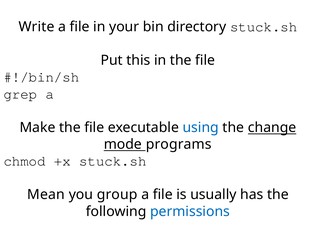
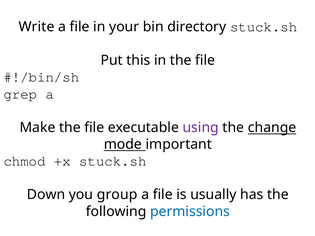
using colour: blue -> purple
programs: programs -> important
Mean at (46, 195): Mean -> Down
